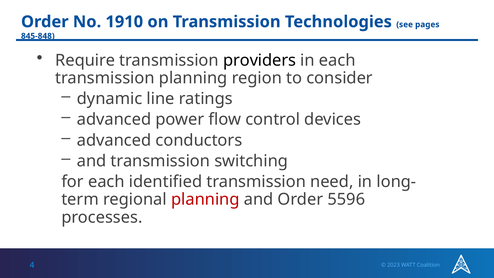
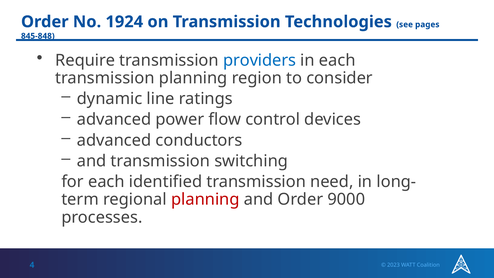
1910: 1910 -> 1924
providers colour: black -> blue
5596: 5596 -> 9000
